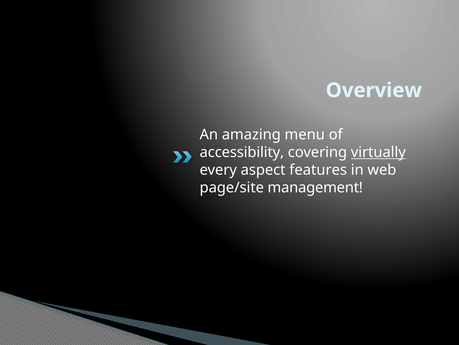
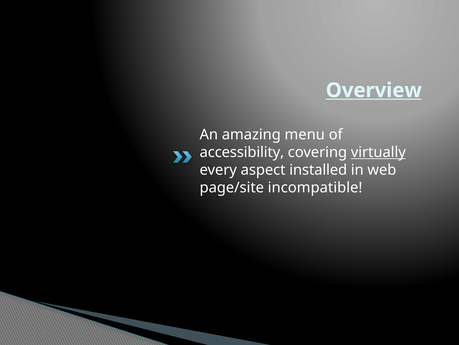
Overview underline: none -> present
features: features -> installed
management: management -> incompatible
